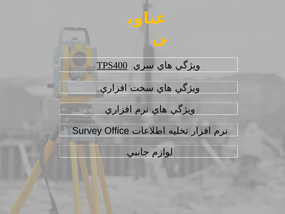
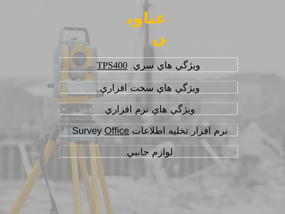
Office underline: none -> present
